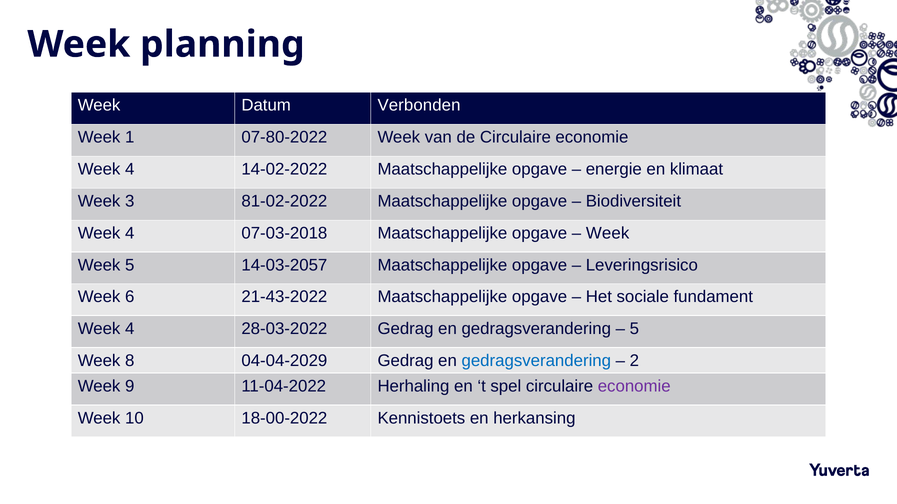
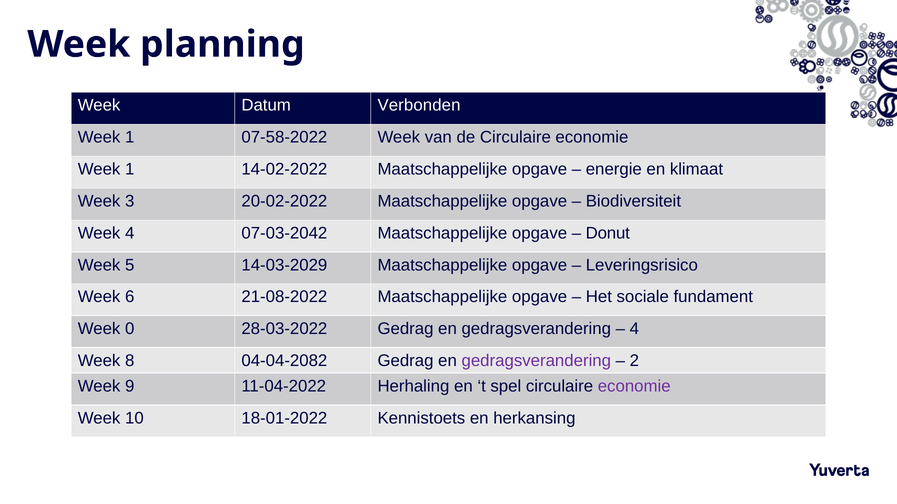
07-80-2022: 07-80-2022 -> 07-58-2022
4 at (130, 169): 4 -> 1
81-02-2022: 81-02-2022 -> 20-02-2022
07-03-2018: 07-03-2018 -> 07-03-2042
Week at (608, 233): Week -> Donut
14-03-2057: 14-03-2057 -> 14-03-2029
21-43-2022: 21-43-2022 -> 21-08-2022
4 at (130, 329): 4 -> 0
5 at (634, 329): 5 -> 4
04-04-2029: 04-04-2029 -> 04-04-2082
gedragsverandering at (536, 361) colour: blue -> purple
18-00-2022: 18-00-2022 -> 18-01-2022
